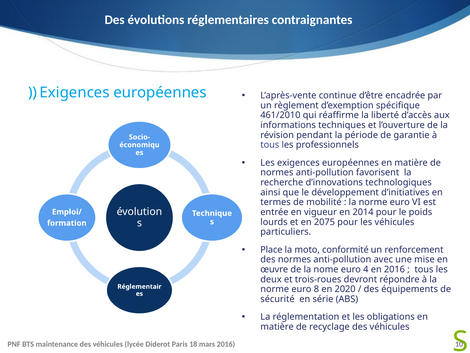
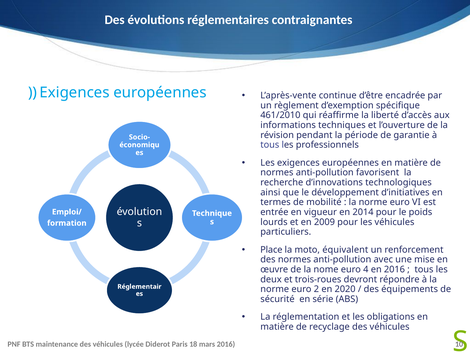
2075: 2075 -> 2009
conformité: conformité -> équivalent
8: 8 -> 2
